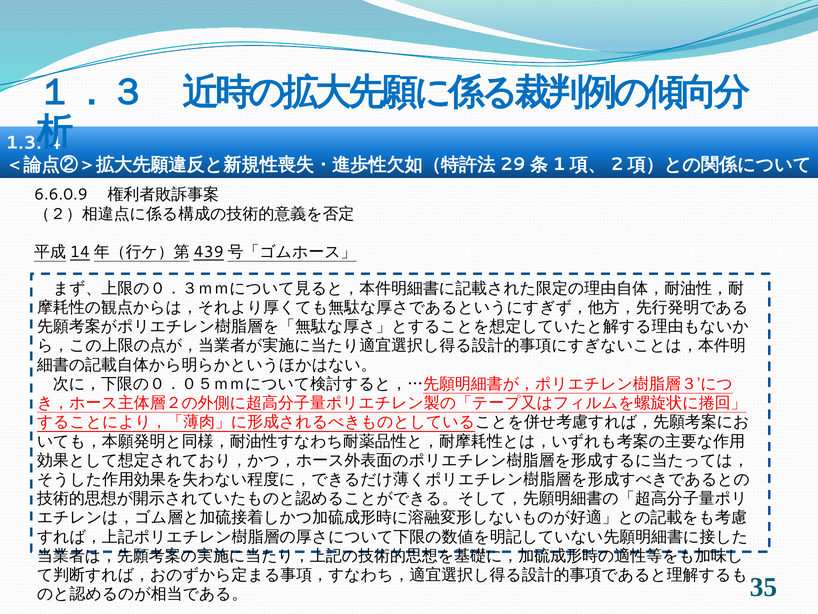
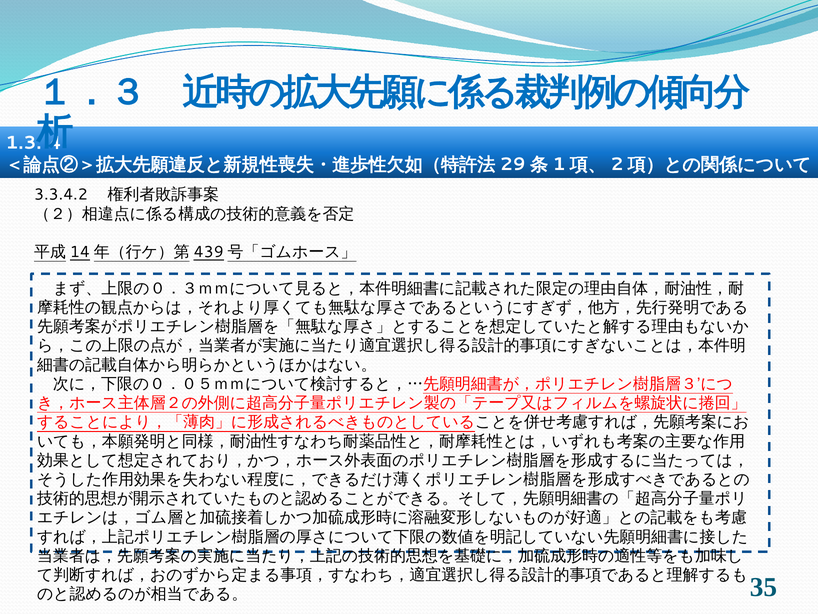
6.6.0.9: 6.6.0.9 -> 3.3.4.2
